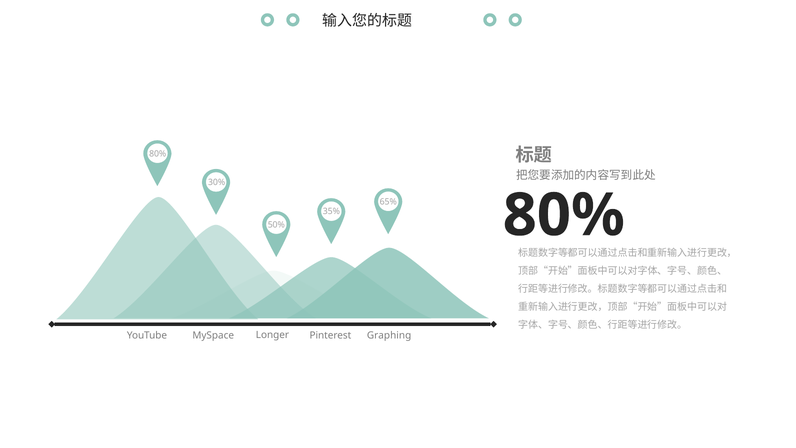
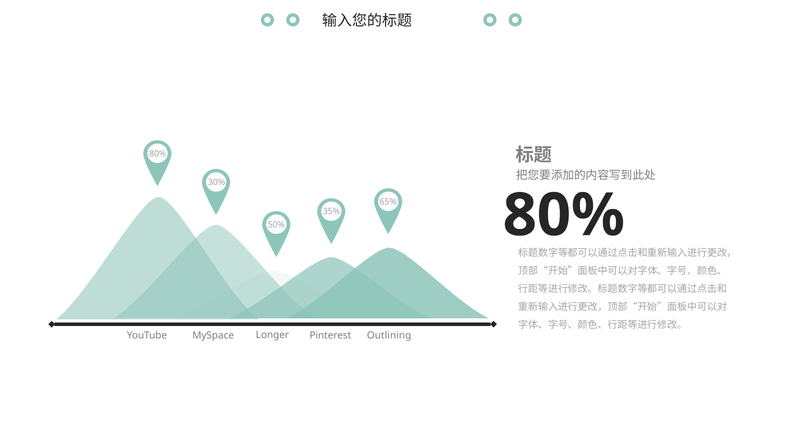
Graphing: Graphing -> Outlining
